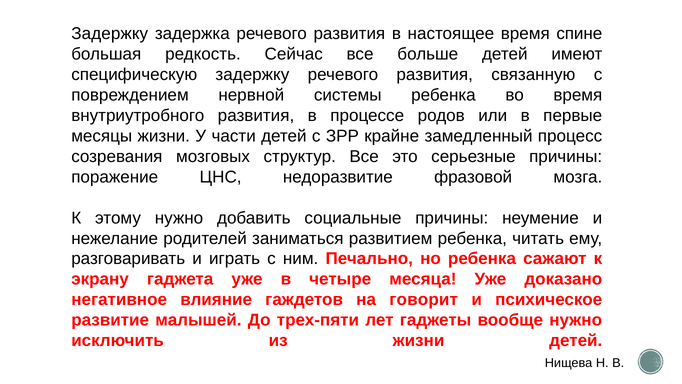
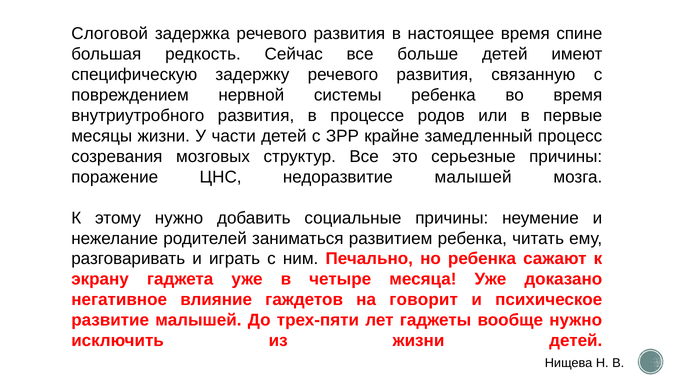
Задержку at (110, 34): Задержку -> Слоговой
недоразвитие фразовой: фразовой -> малышей
